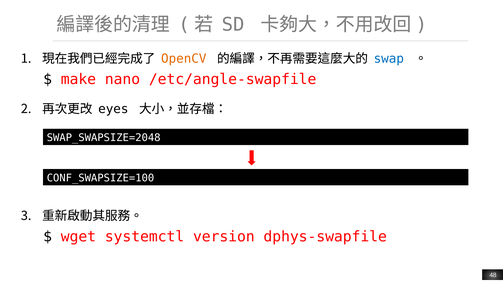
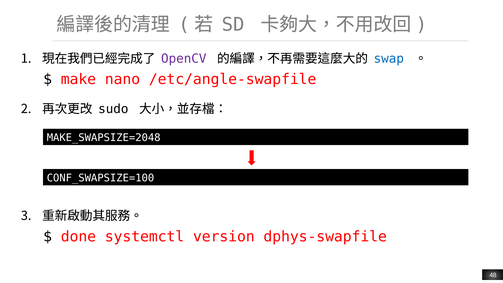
OpenCV colour: orange -> purple
eyes: eyes -> sudo
SWAP_SWAPSIZE=2048: SWAP_SWAPSIZE=2048 -> MAKE_SWAPSIZE=2048
wget: wget -> done
